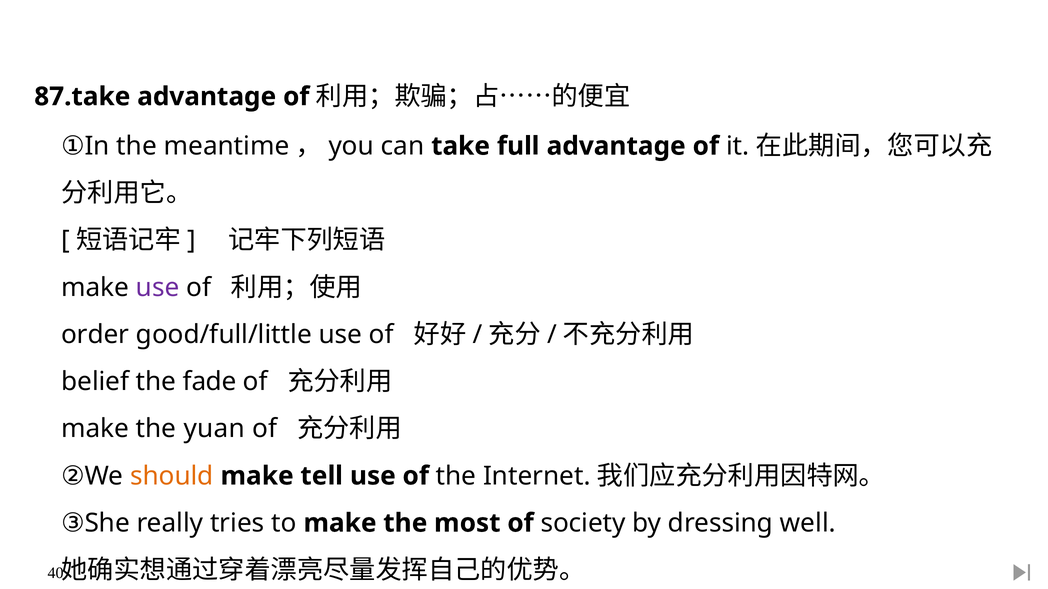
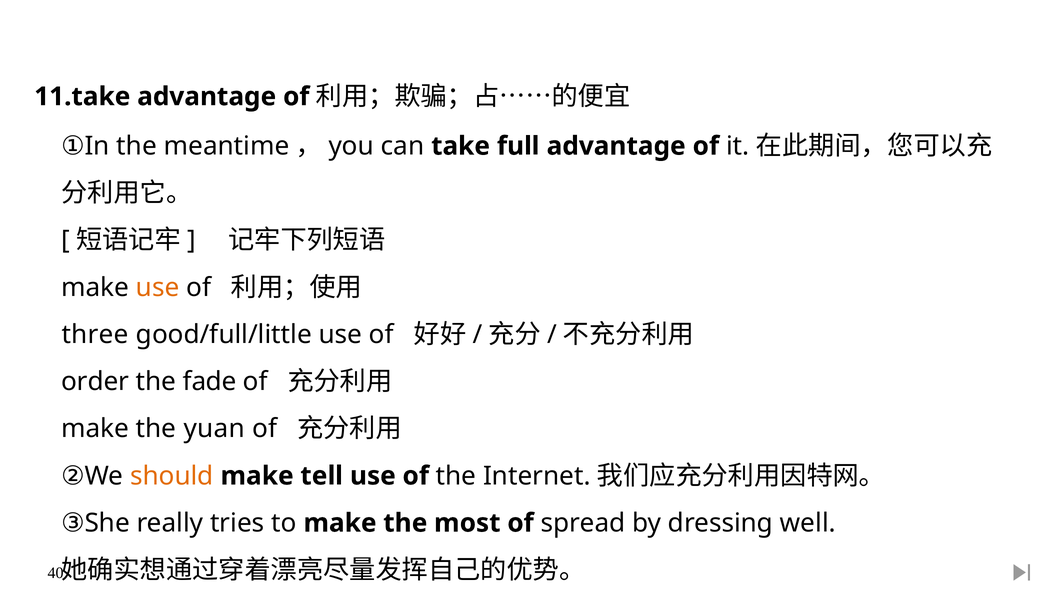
87.take: 87.take -> 11.take
use at (158, 288) colour: purple -> orange
order: order -> three
belief: belief -> order
society: society -> spread
